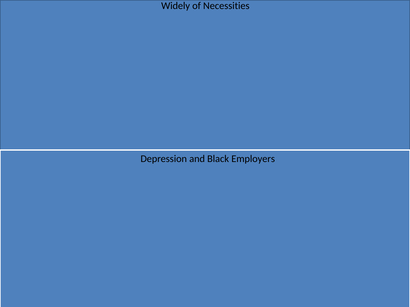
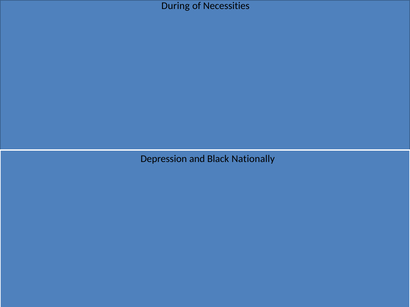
Widely: Widely -> During
Employers: Employers -> Nationally
